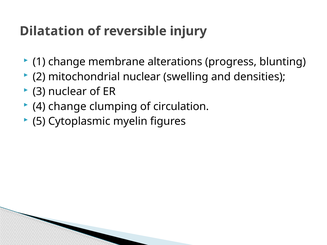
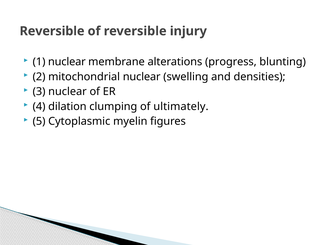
Dilatation at (52, 31): Dilatation -> Reversible
1 change: change -> nuclear
4 change: change -> dilation
circulation: circulation -> ultimately
